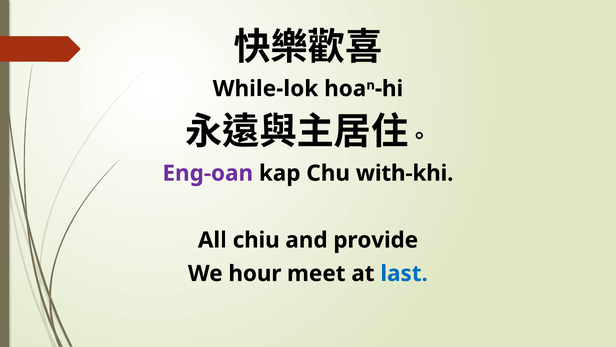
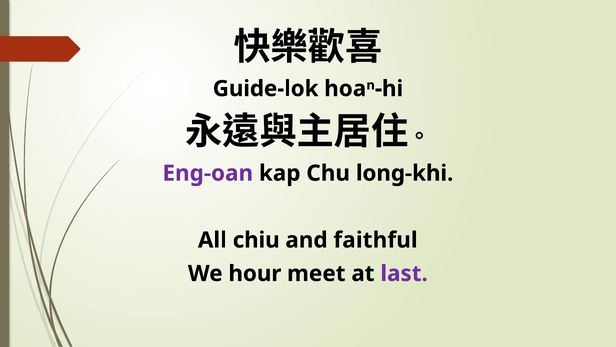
While-lok: While-lok -> Guide-lok
with-khi: with-khi -> long-khi
provide: provide -> faithful
last colour: blue -> purple
